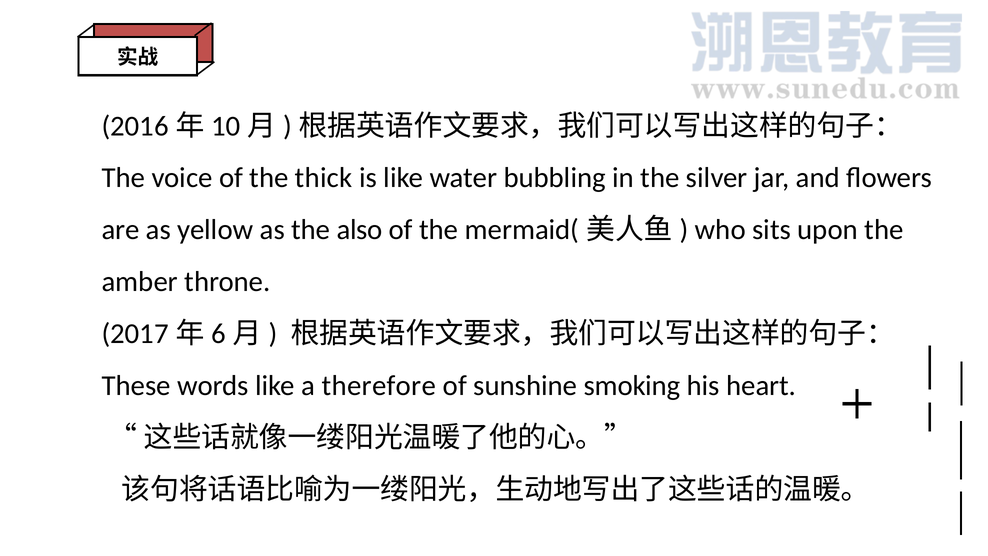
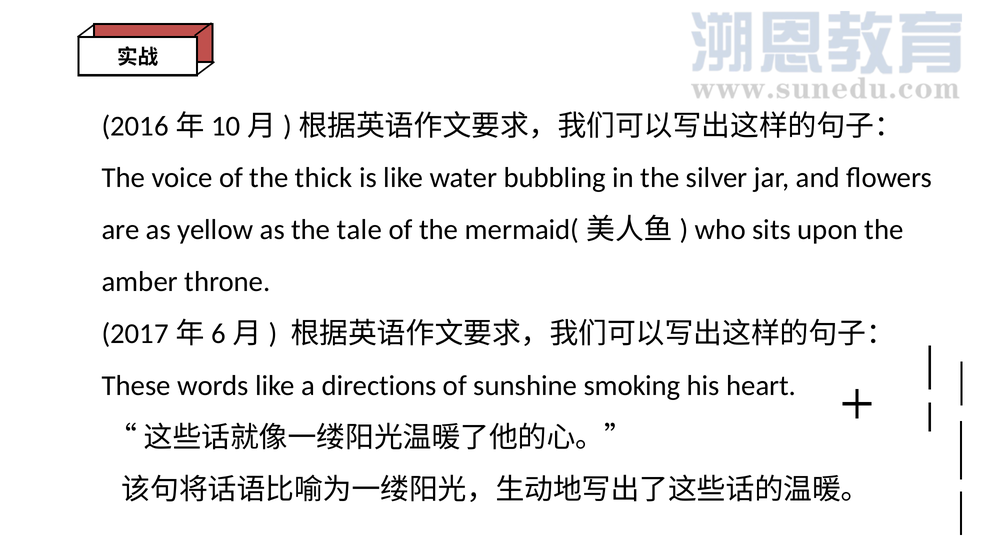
also: also -> tale
therefore: therefore -> directions
